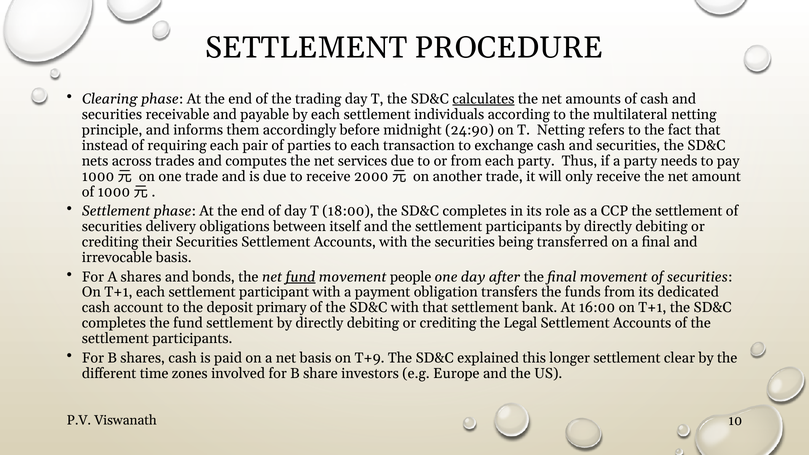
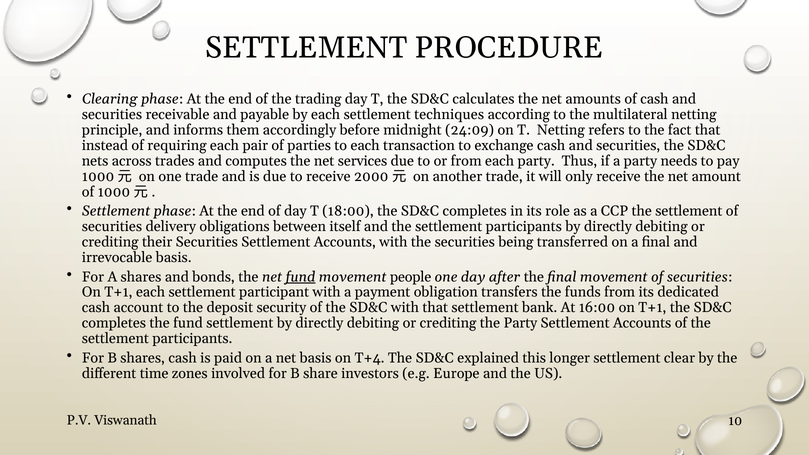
calculates underline: present -> none
individuals: individuals -> techniques
24:90: 24:90 -> 24:09
primary: primary -> security
the Legal: Legal -> Party
T+9: T+9 -> T+4
